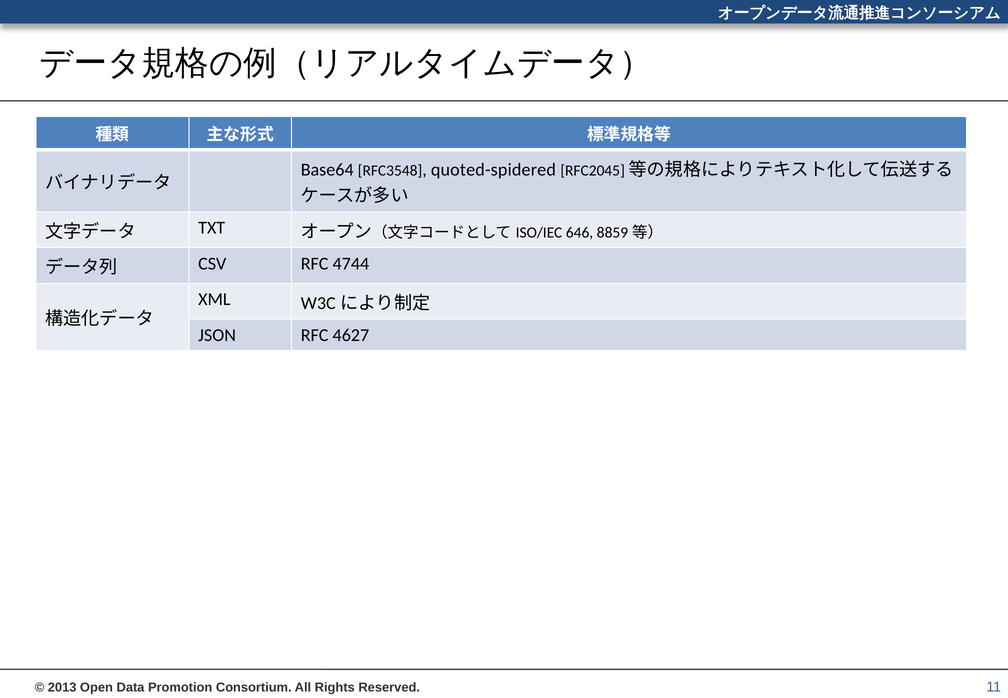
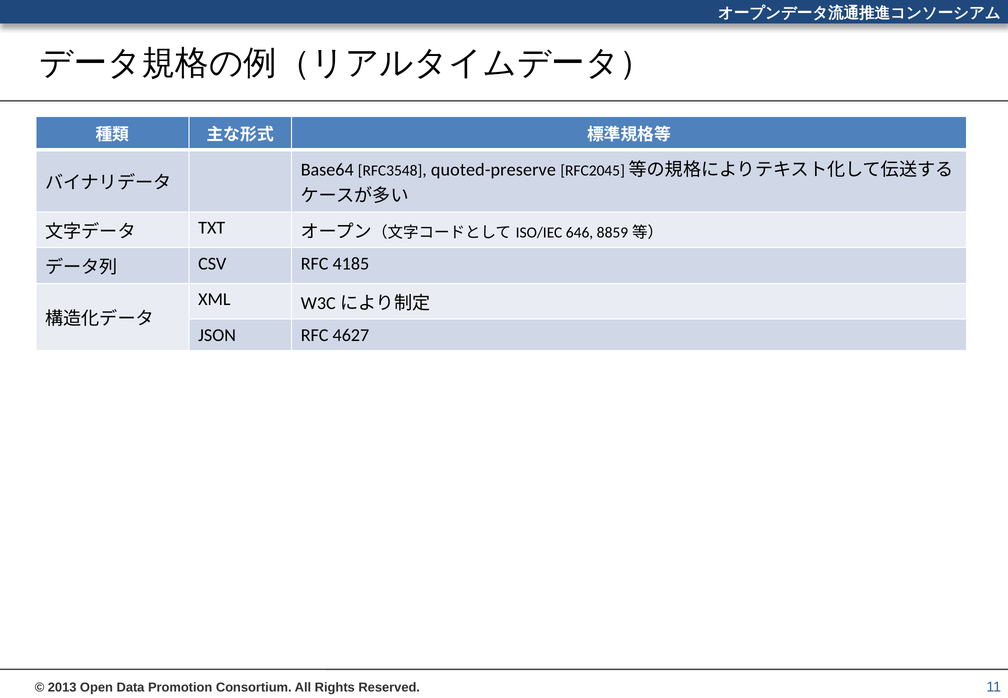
quoted-spidered: quoted-spidered -> quoted-preserve
4744: 4744 -> 4185
